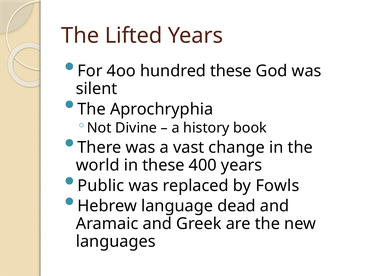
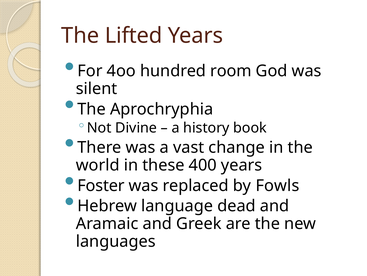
hundred these: these -> room
Public: Public -> Foster
